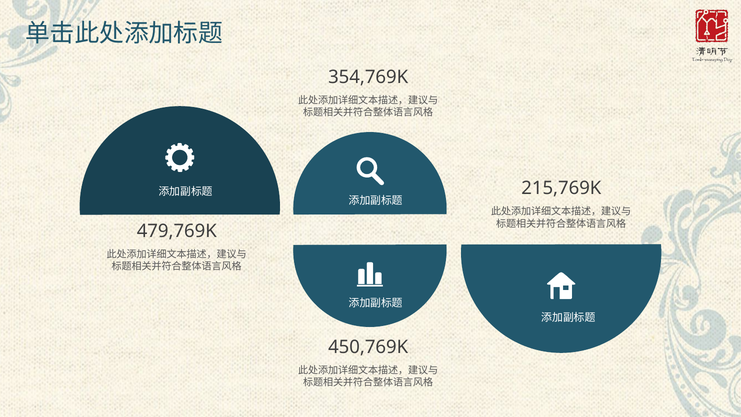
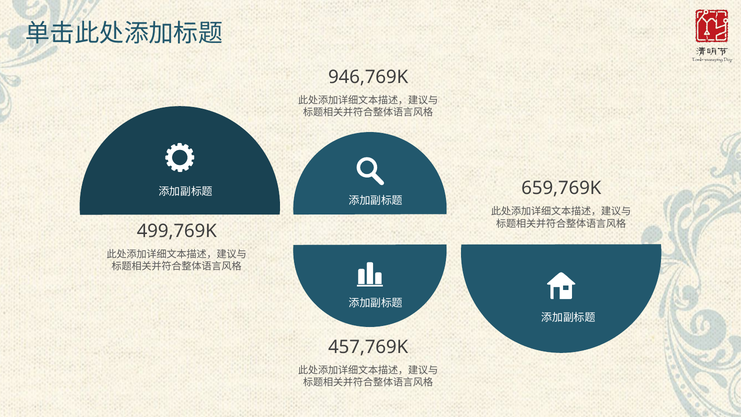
354,769K: 354,769K -> 946,769K
215,769K: 215,769K -> 659,769K
479,769K: 479,769K -> 499,769K
450,769K: 450,769K -> 457,769K
